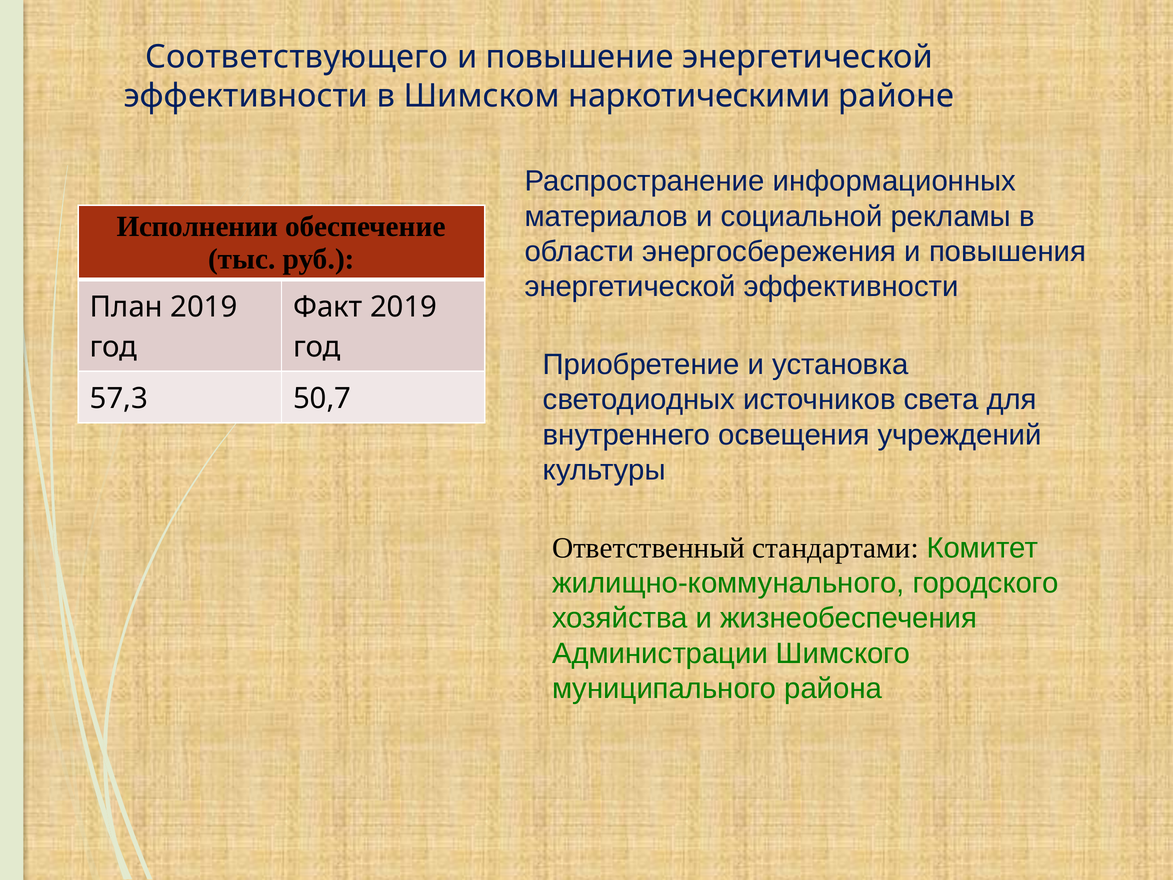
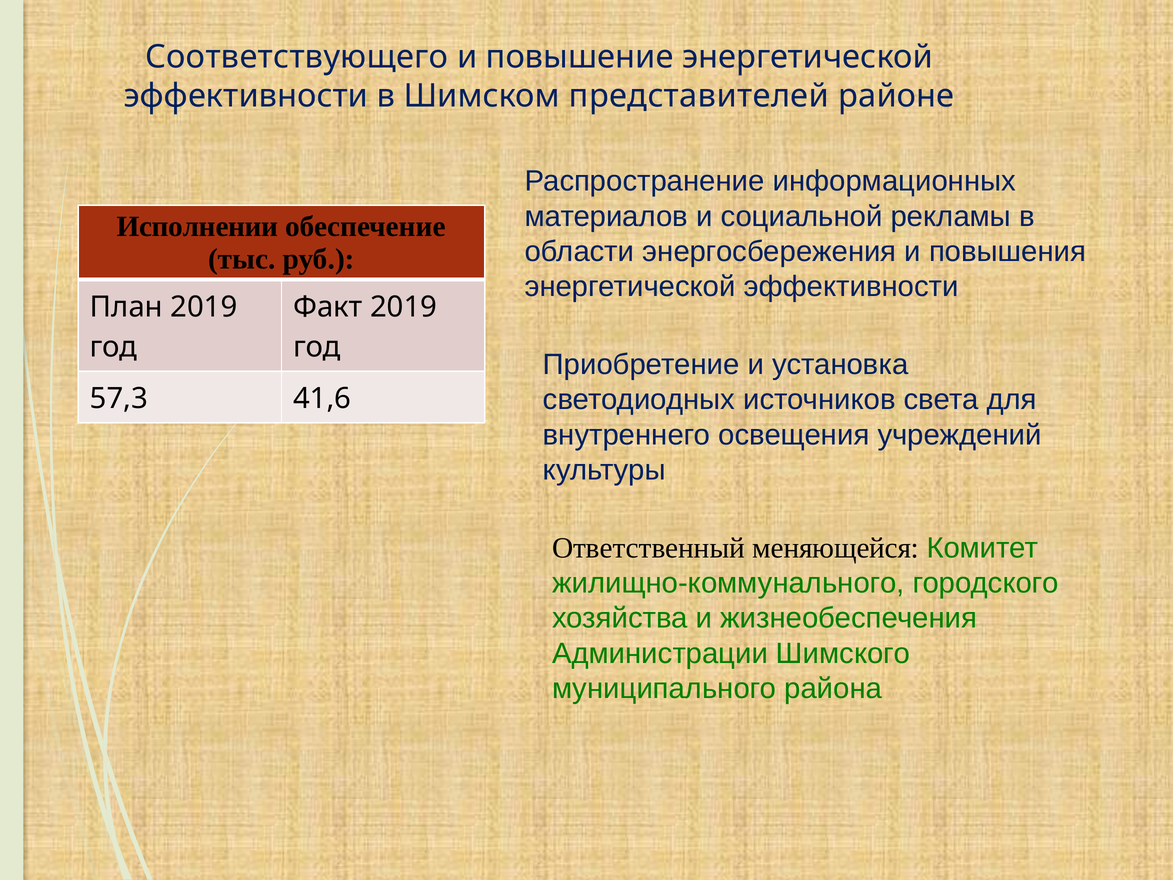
наркотическими: наркотическими -> представителей
50,7: 50,7 -> 41,6
стандартами: стандартами -> меняющейся
